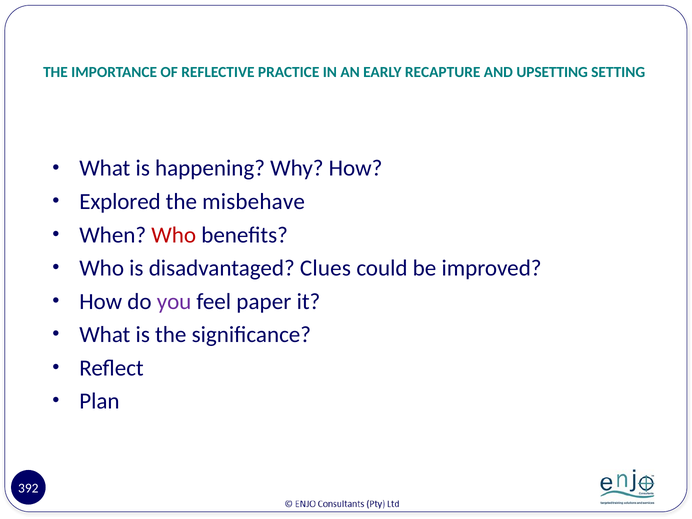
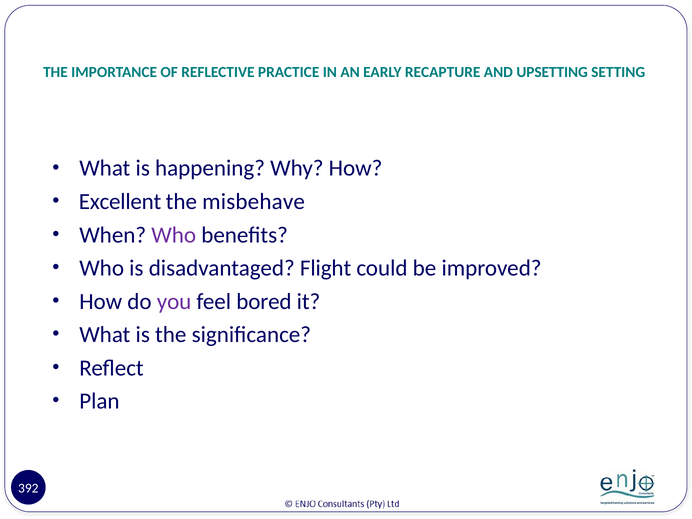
Explored: Explored -> Excellent
Who at (174, 235) colour: red -> purple
Clues: Clues -> Flight
paper: paper -> bored
